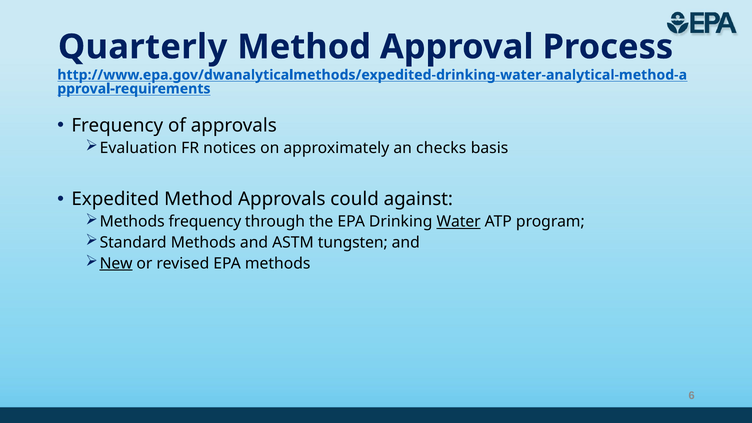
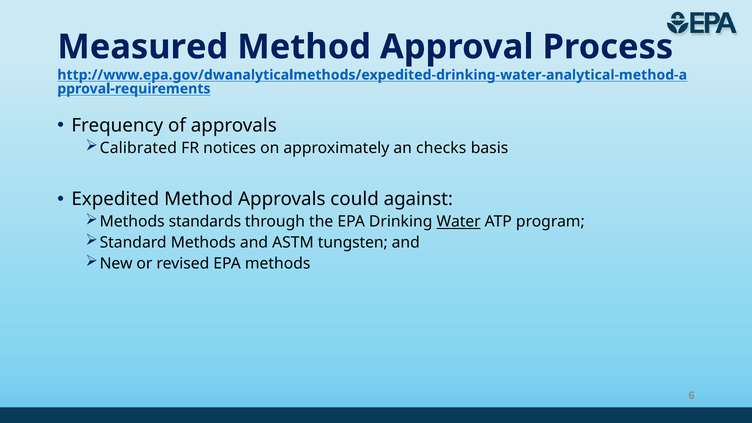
Quarterly: Quarterly -> Measured
Evaluation: Evaluation -> Calibrated
Methods frequency: frequency -> standards
New underline: present -> none
